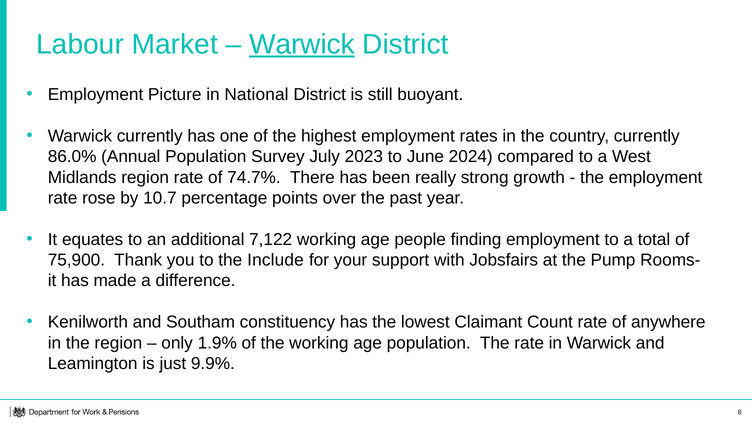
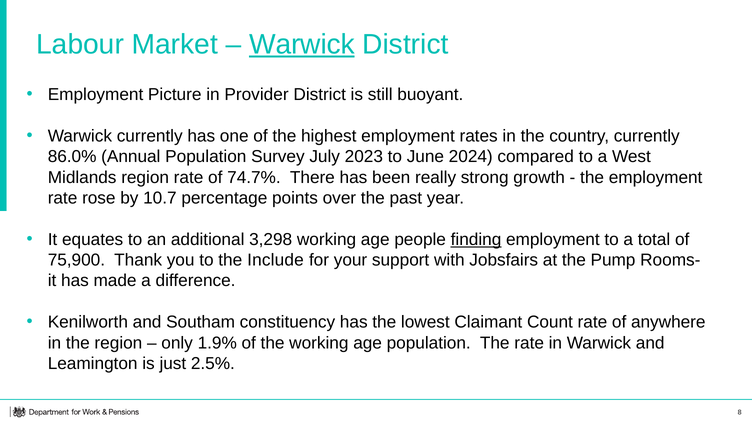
National: National -> Provider
7,122: 7,122 -> 3,298
finding underline: none -> present
9.9%: 9.9% -> 2.5%
